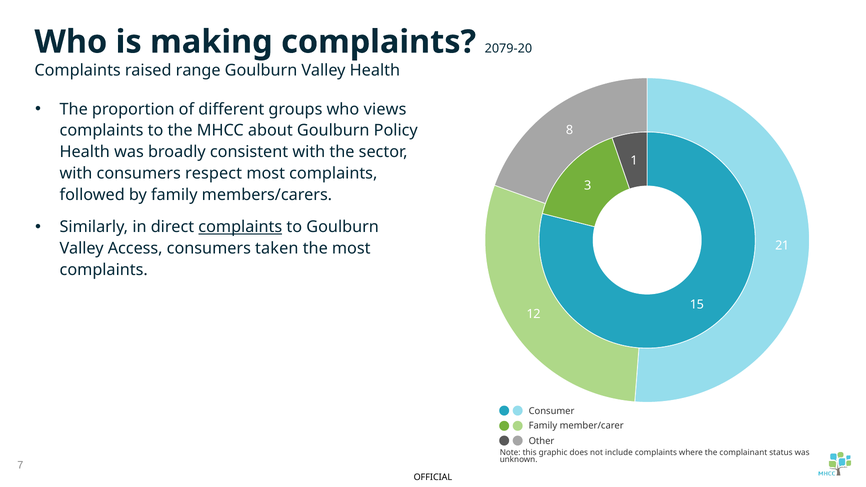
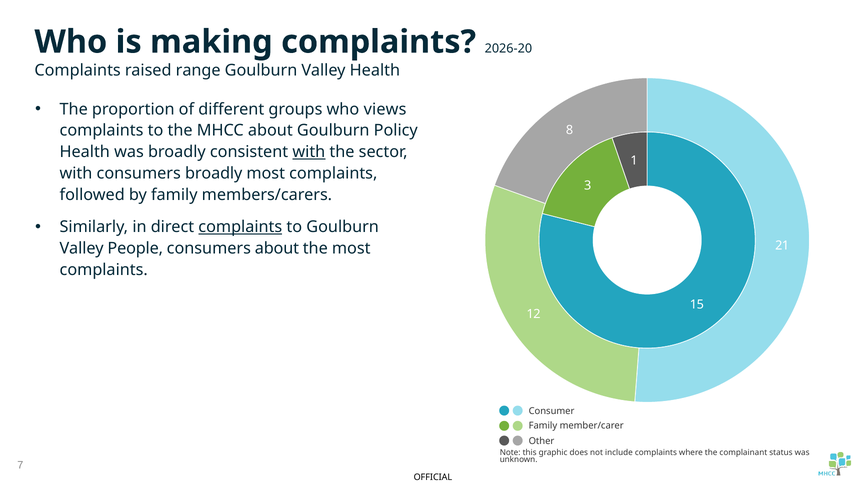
2079-20: 2079-20 -> 2026-20
with at (309, 152) underline: none -> present
consumers respect: respect -> broadly
Access: Access -> People
consumers taken: taken -> about
